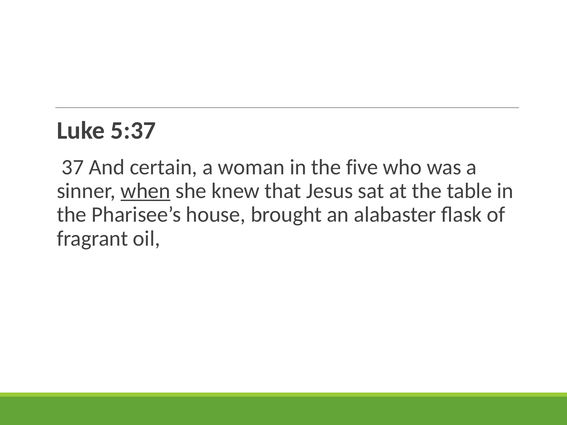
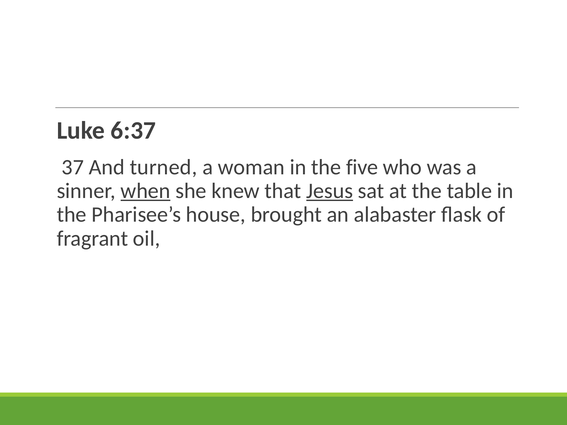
5:37: 5:37 -> 6:37
certain: certain -> turned
Jesus underline: none -> present
